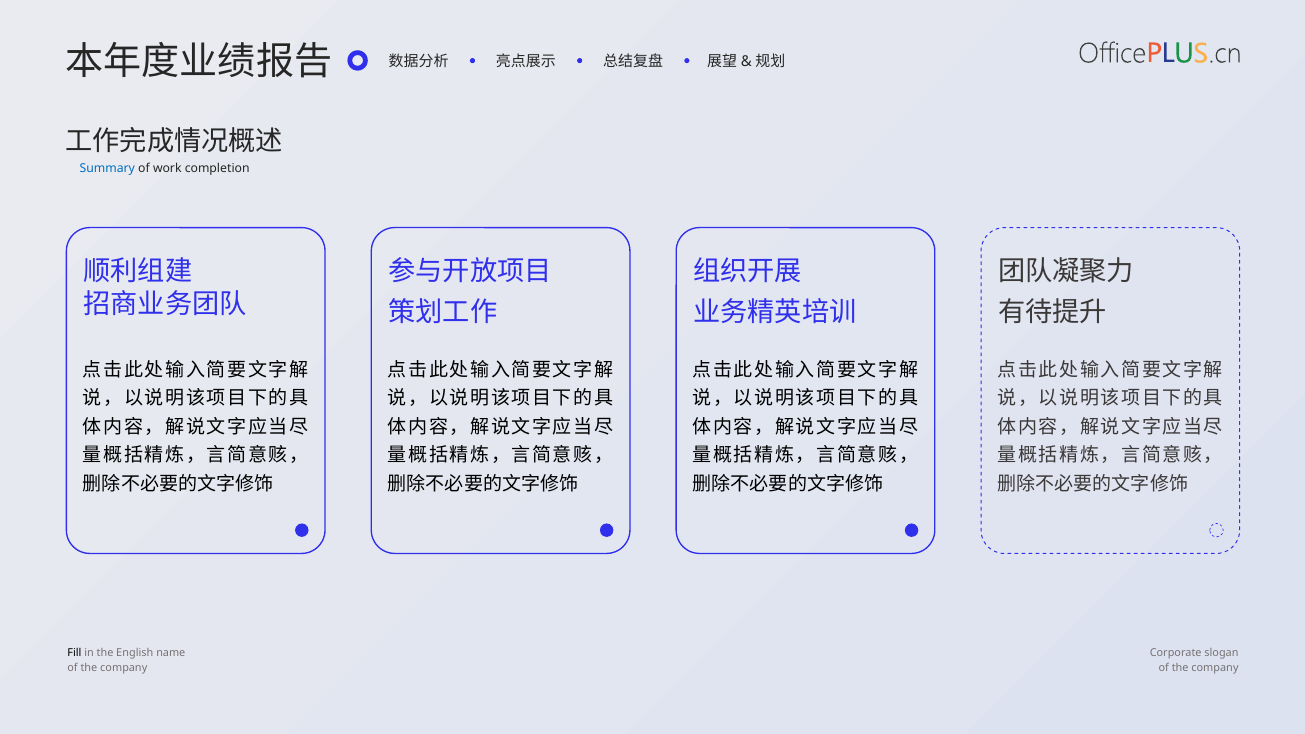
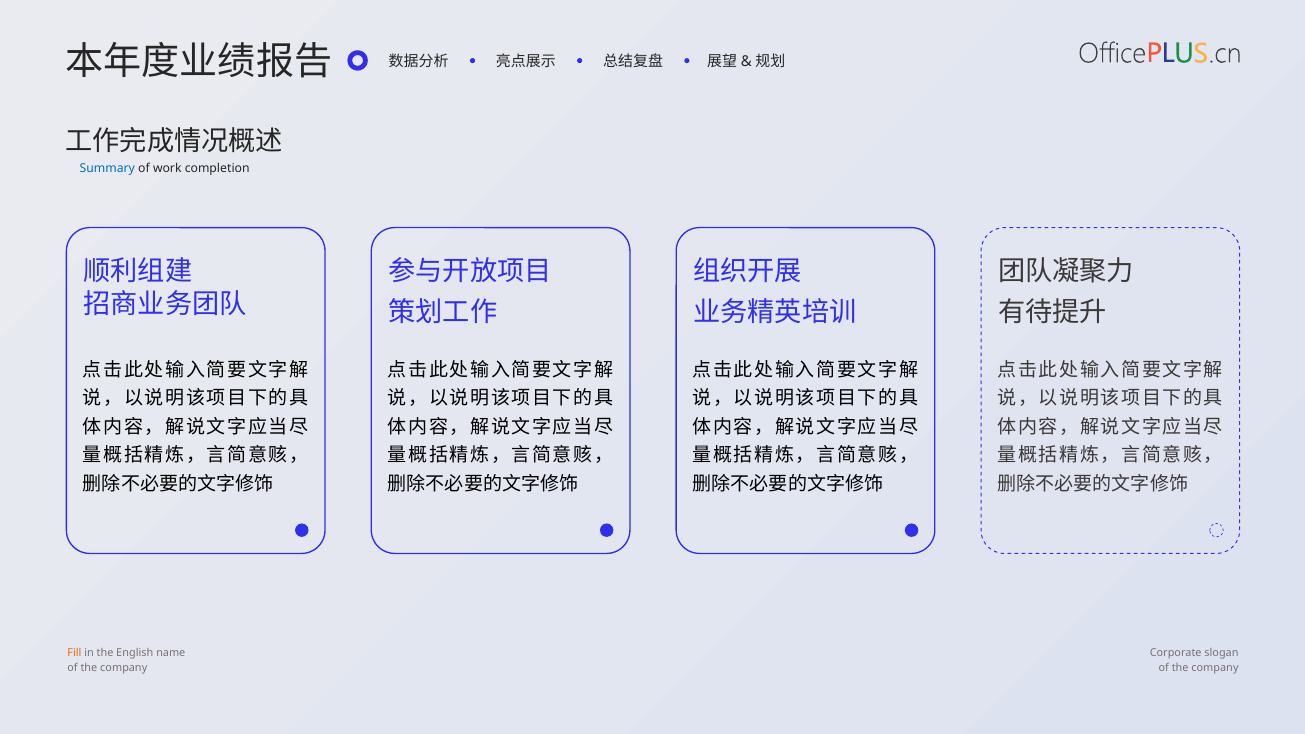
Fill colour: black -> orange
